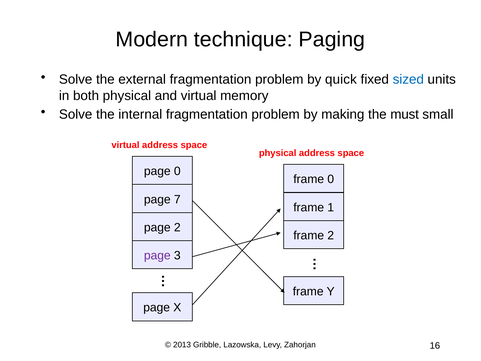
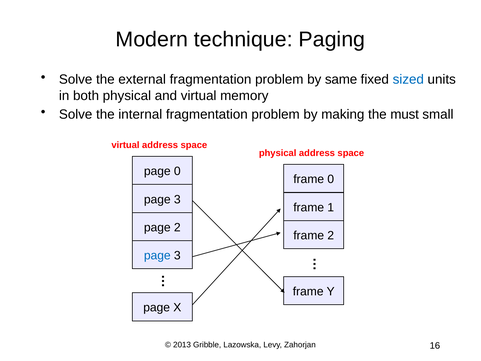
quick: quick -> same
7 at (177, 199): 7 -> 3
page at (157, 255) colour: purple -> blue
